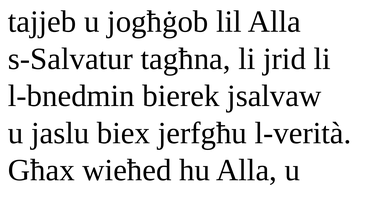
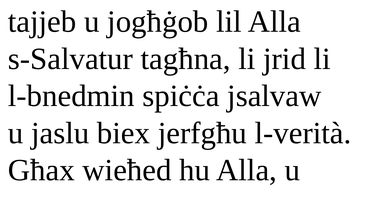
bierek: bierek -> spiċċa
